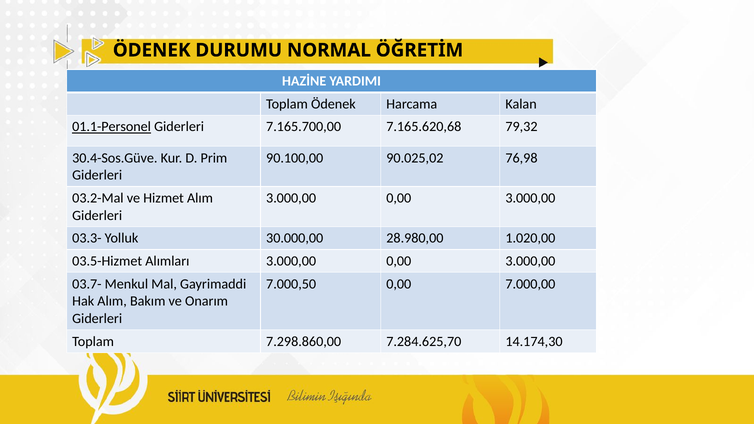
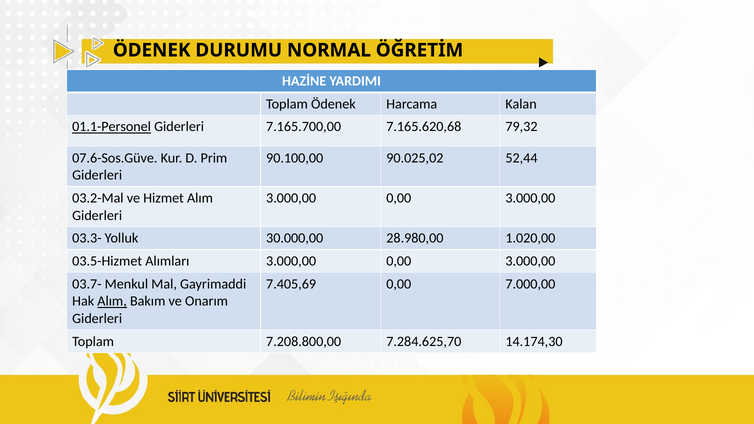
30.4-Sos.Güve: 30.4-Sos.Güve -> 07.6-Sos.Güve
76,98: 76,98 -> 52,44
7.000,50: 7.000,50 -> 7.405,69
Alım at (112, 301) underline: none -> present
7.298.860,00: 7.298.860,00 -> 7.208.800,00
